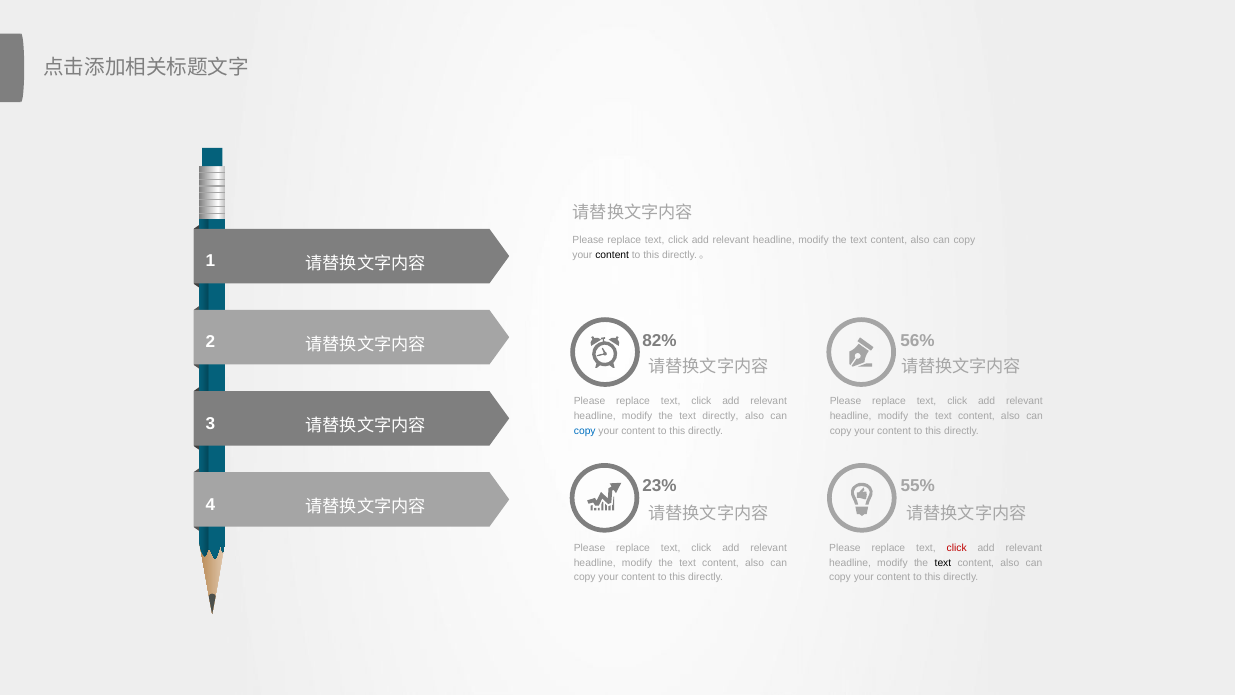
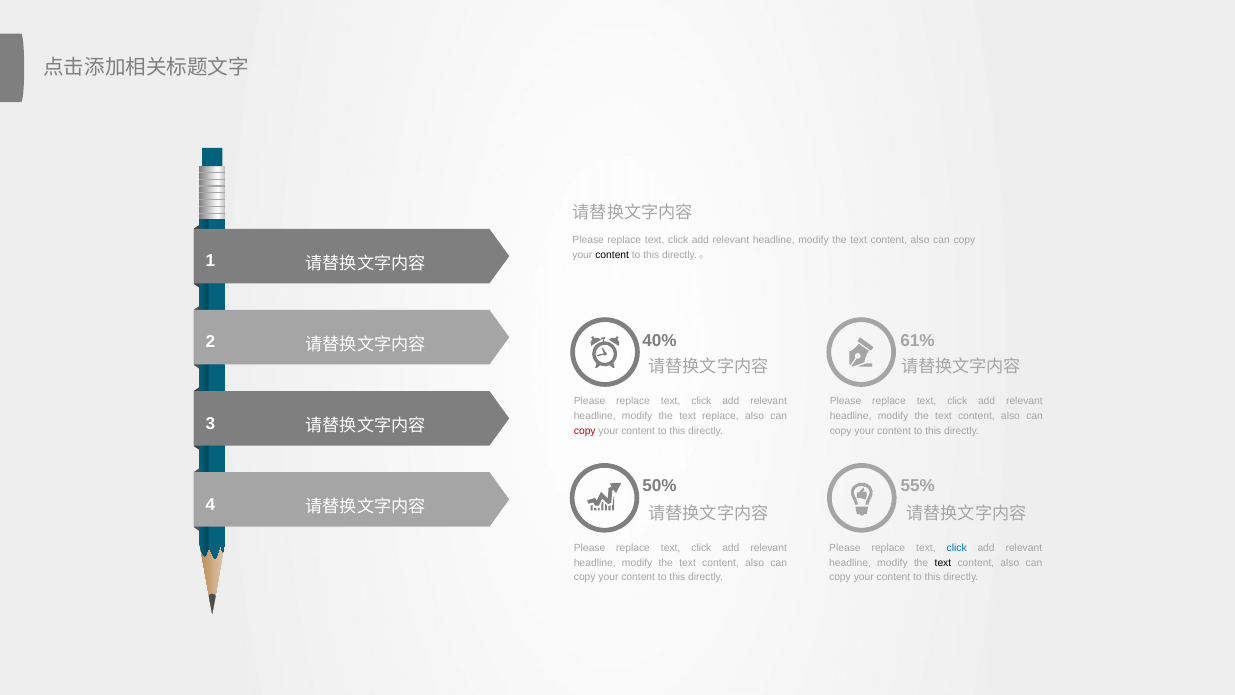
82%: 82% -> 40%
56%: 56% -> 61%
text directly: directly -> replace
copy at (585, 431) colour: blue -> red
23%: 23% -> 50%
click at (957, 548) colour: red -> blue
